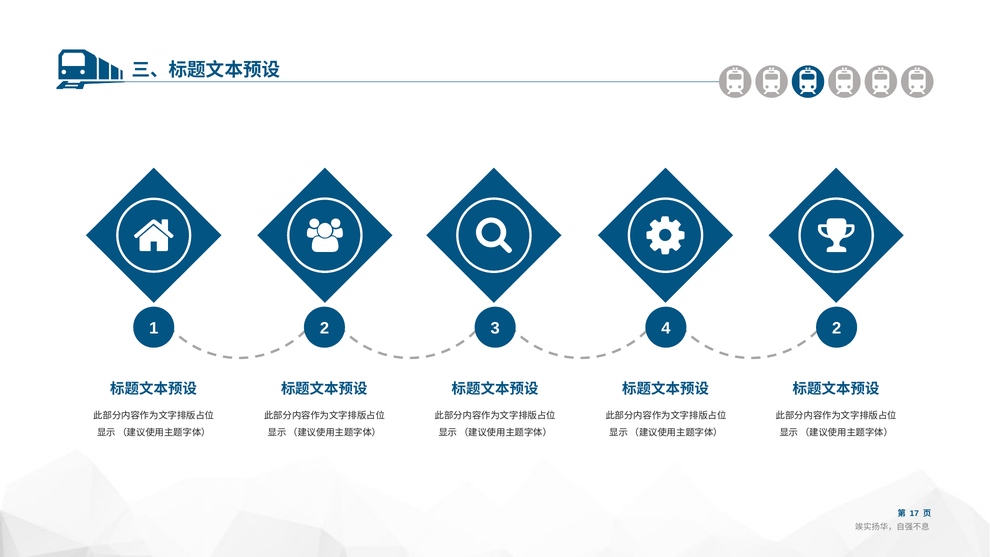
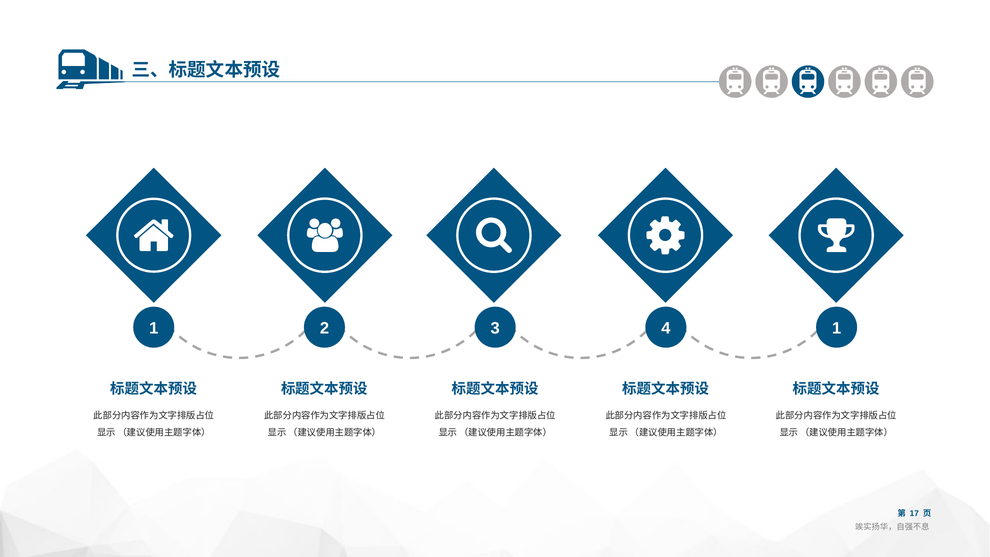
4 2: 2 -> 1
